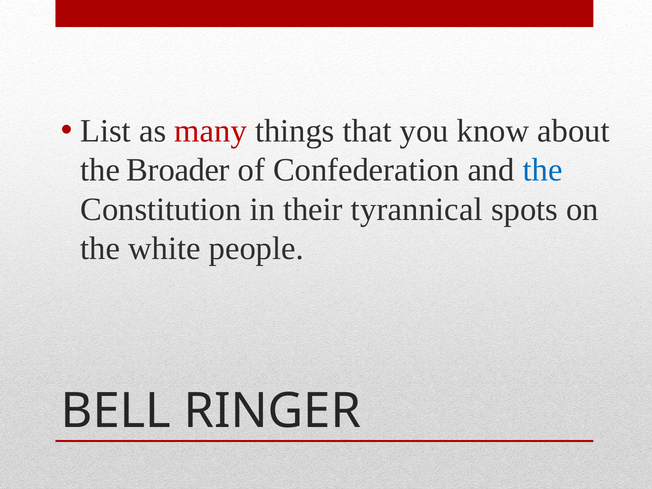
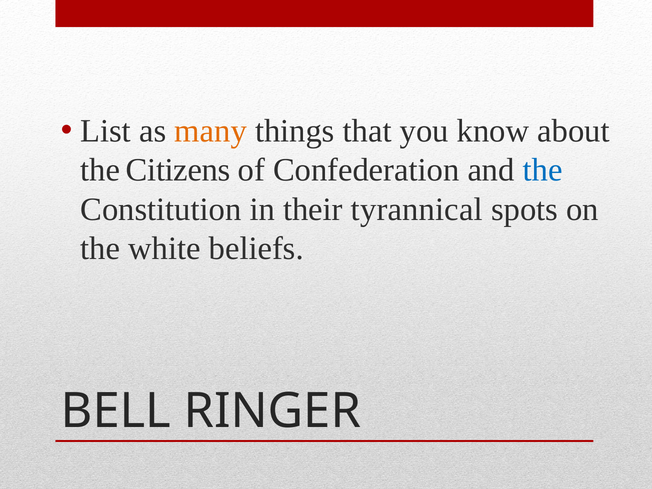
many colour: red -> orange
Broader: Broader -> Citizens
people: people -> beliefs
